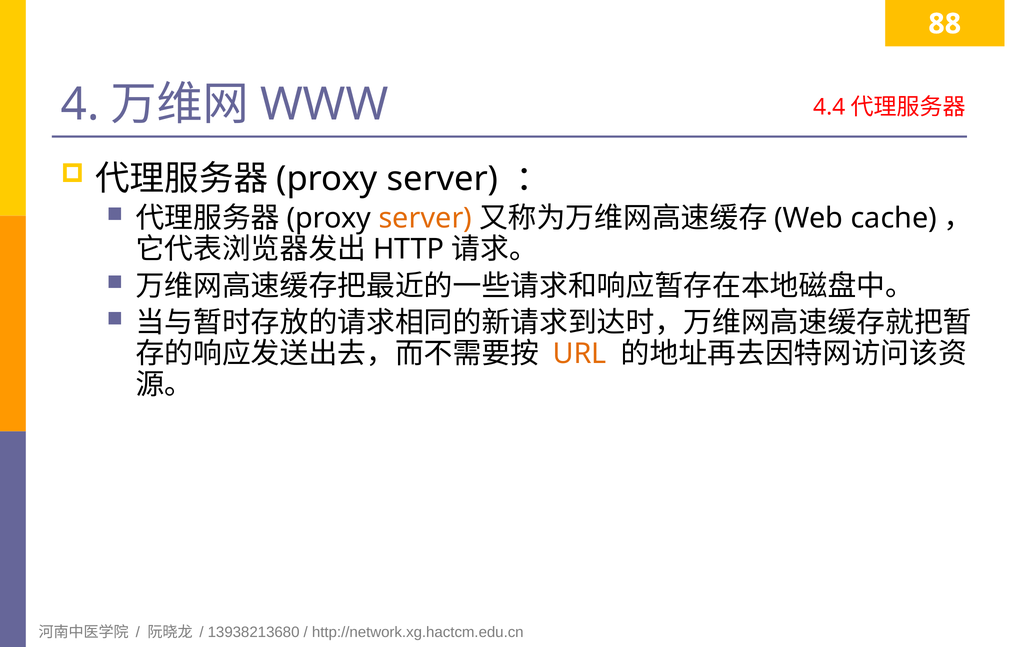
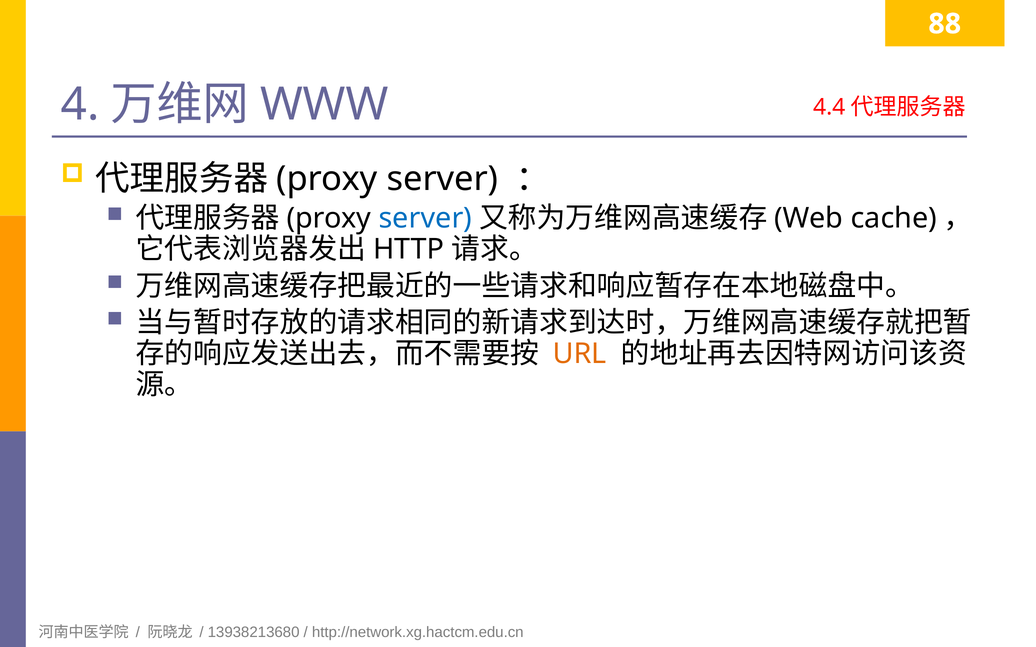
server at (425, 218) colour: orange -> blue
